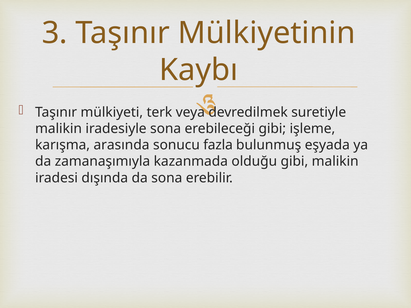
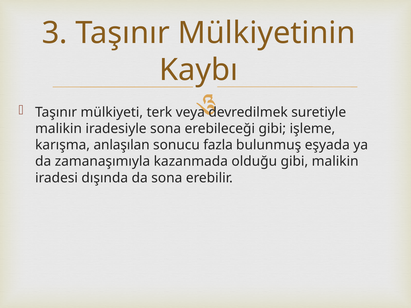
arasında: arasında -> anlaşılan
